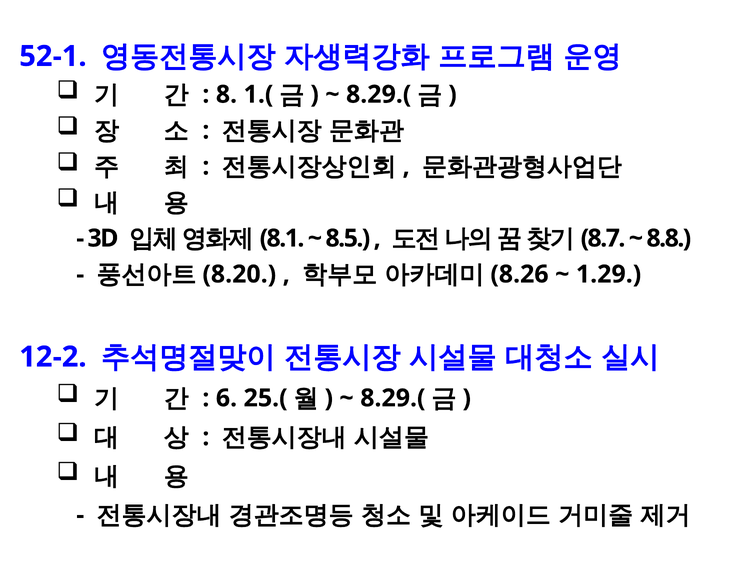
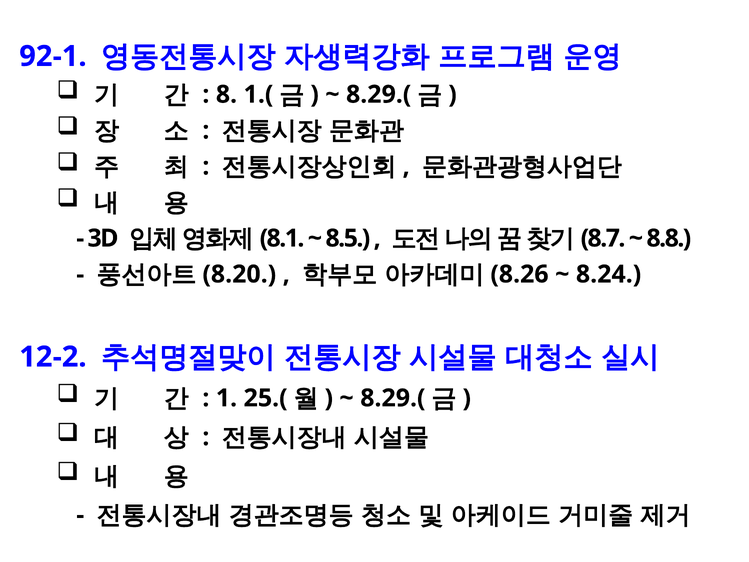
52-1: 52-1 -> 92-1
1.29: 1.29 -> 8.24
6: 6 -> 1
